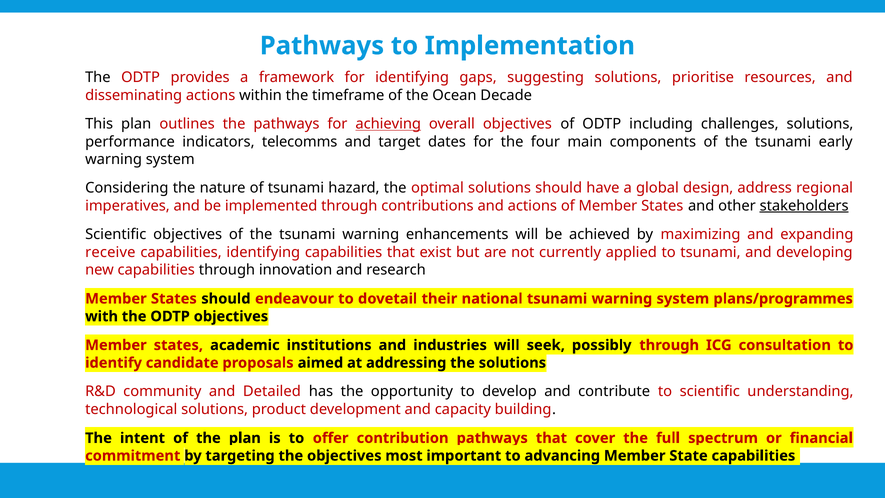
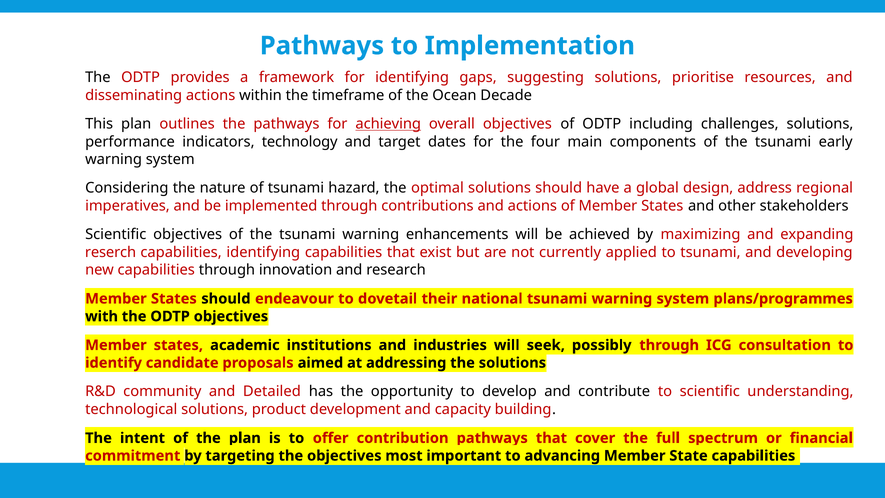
telecomms: telecomms -> technology
stakeholders underline: present -> none
receive: receive -> reserch
